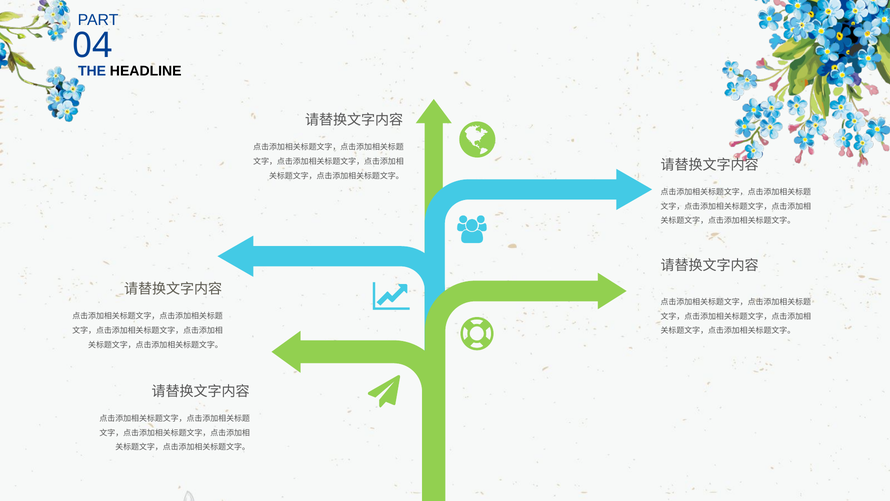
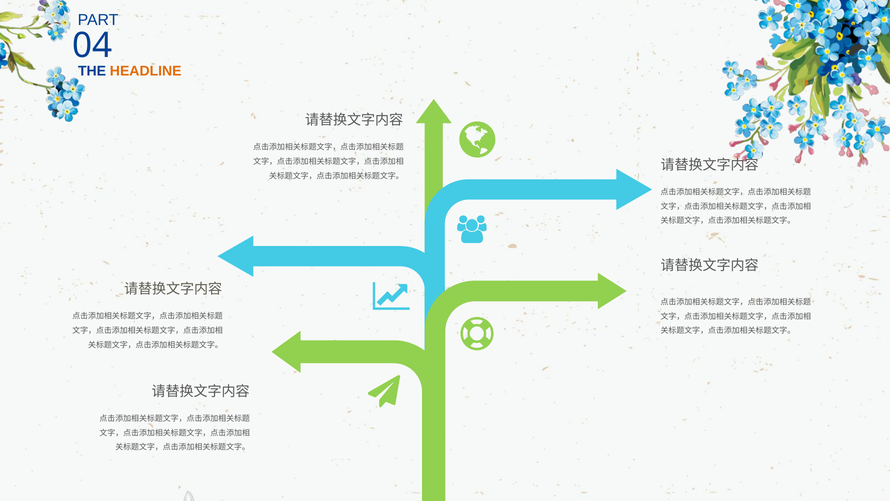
HEADLINE colour: black -> orange
